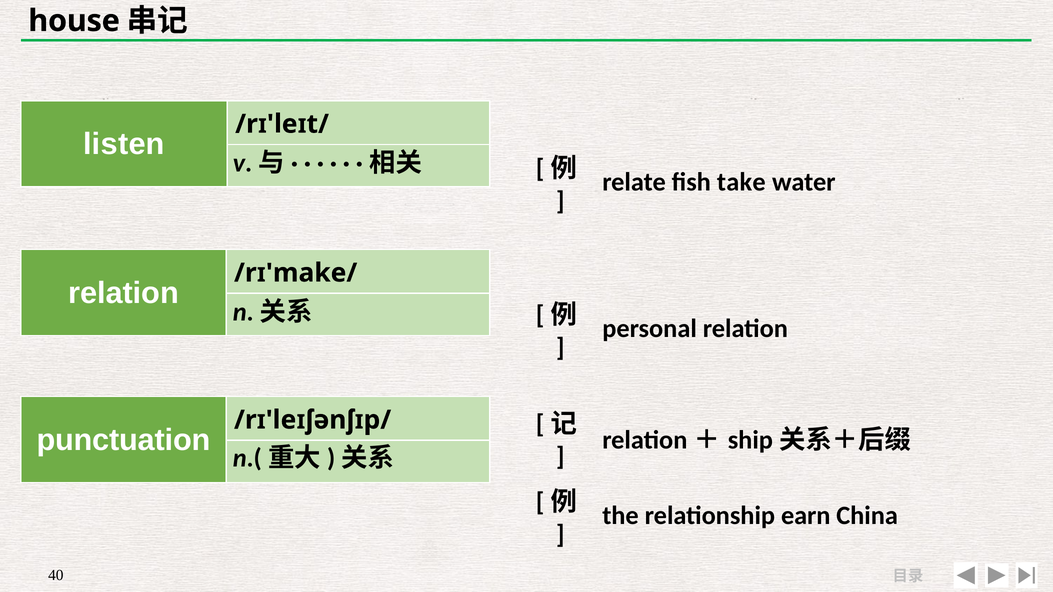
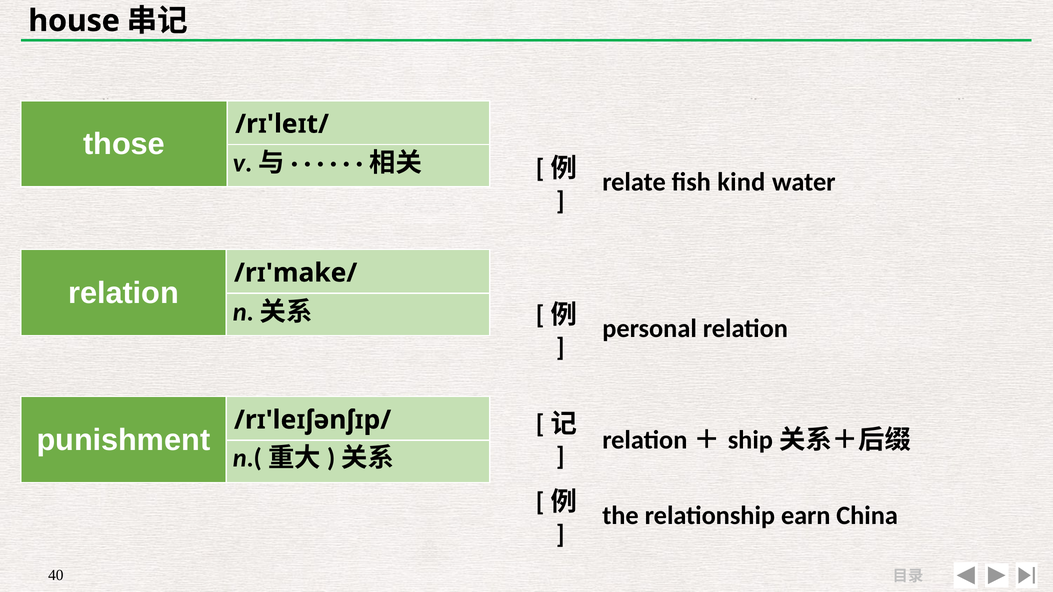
listen: listen -> those
take: take -> kind
punctuation: punctuation -> punishment
